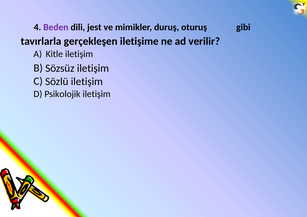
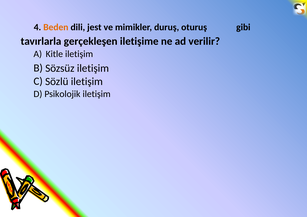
Beden colour: purple -> orange
